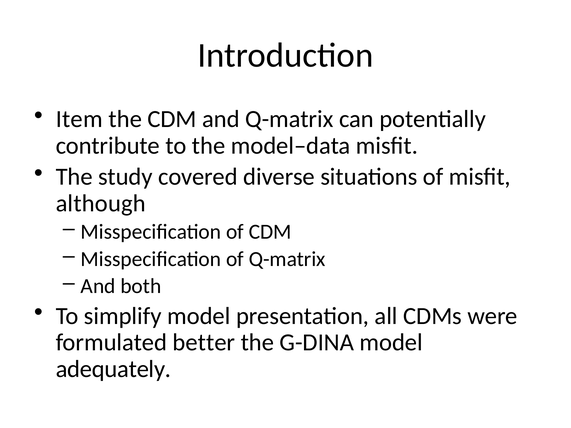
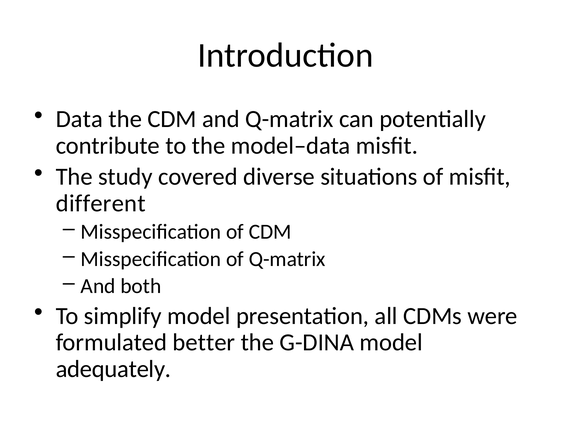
Item: Item -> Data
although: although -> different
